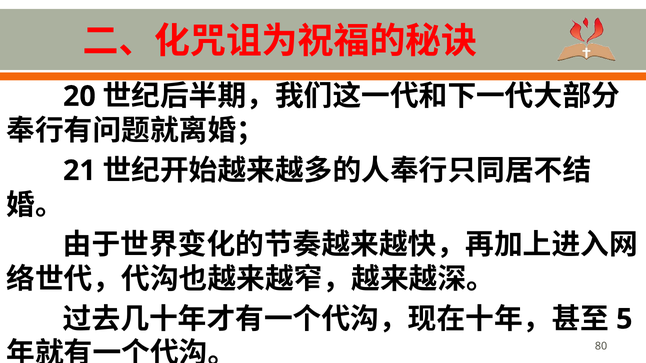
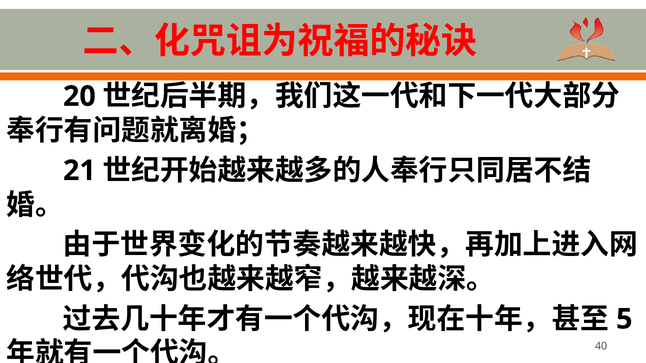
80: 80 -> 40
